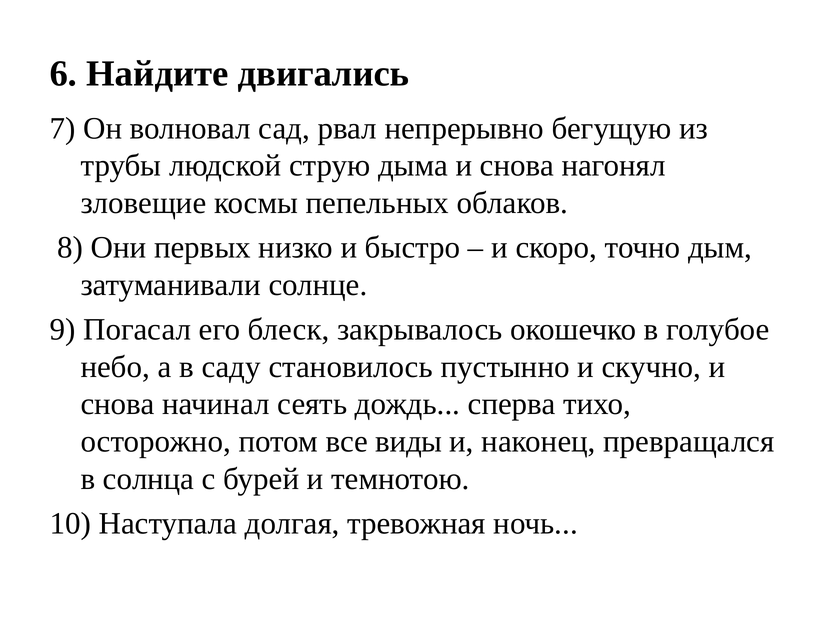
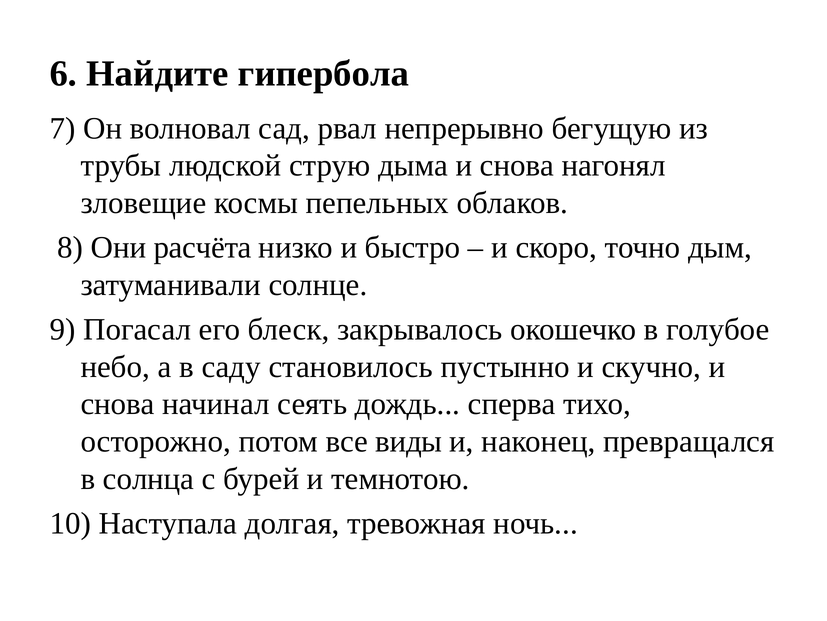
двигались: двигались -> гипербола
первых: первых -> расчёта
